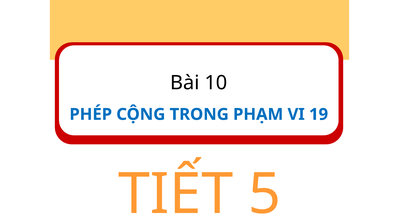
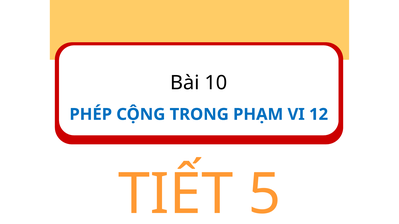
19: 19 -> 12
